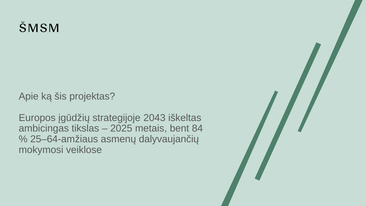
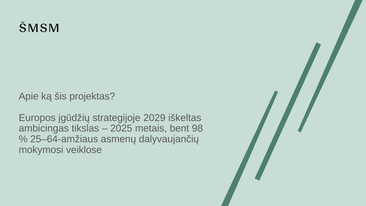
2043: 2043 -> 2029
84: 84 -> 98
